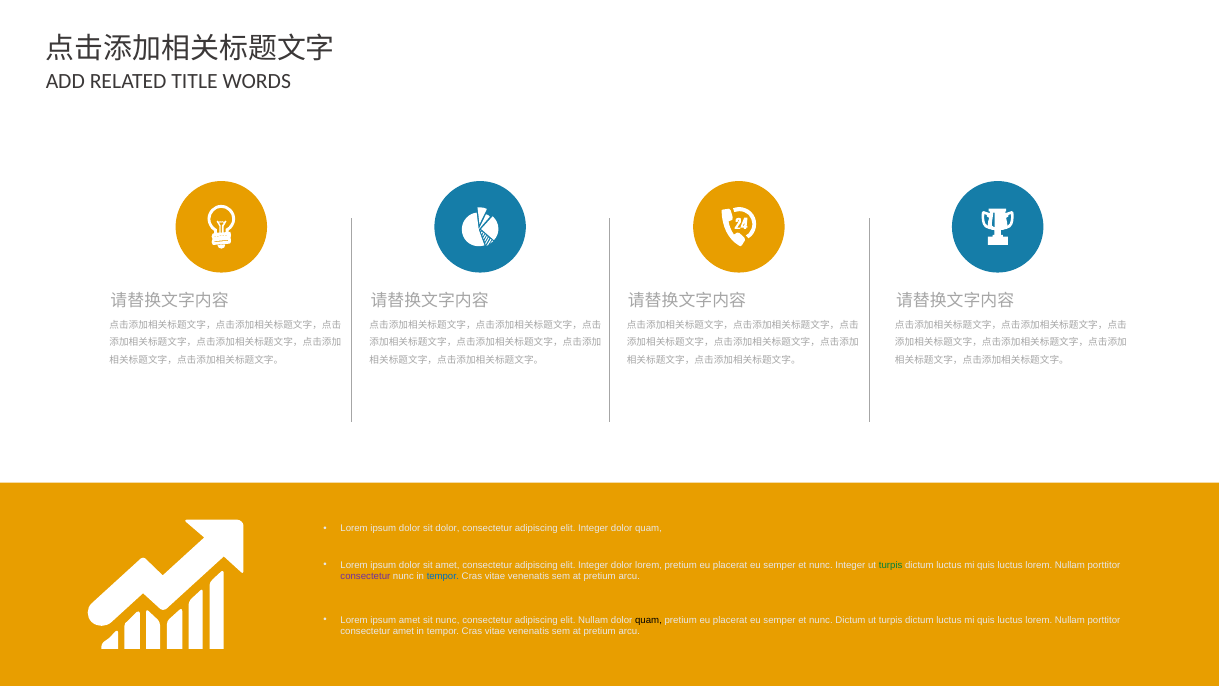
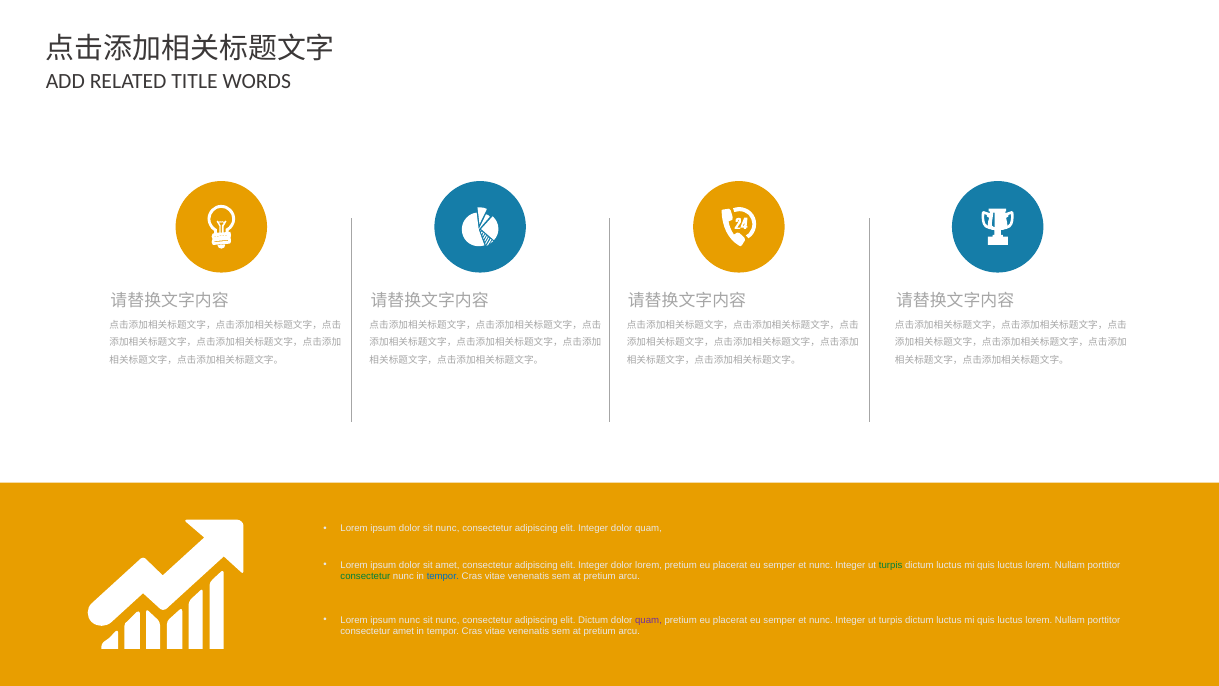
dolor sit dolor: dolor -> nunc
consectetur at (365, 576) colour: purple -> green
ipsum amet: amet -> nunc
elit Nullam: Nullam -> Dictum
quam at (649, 620) colour: black -> purple
Dictum at (850, 620): Dictum -> Integer
